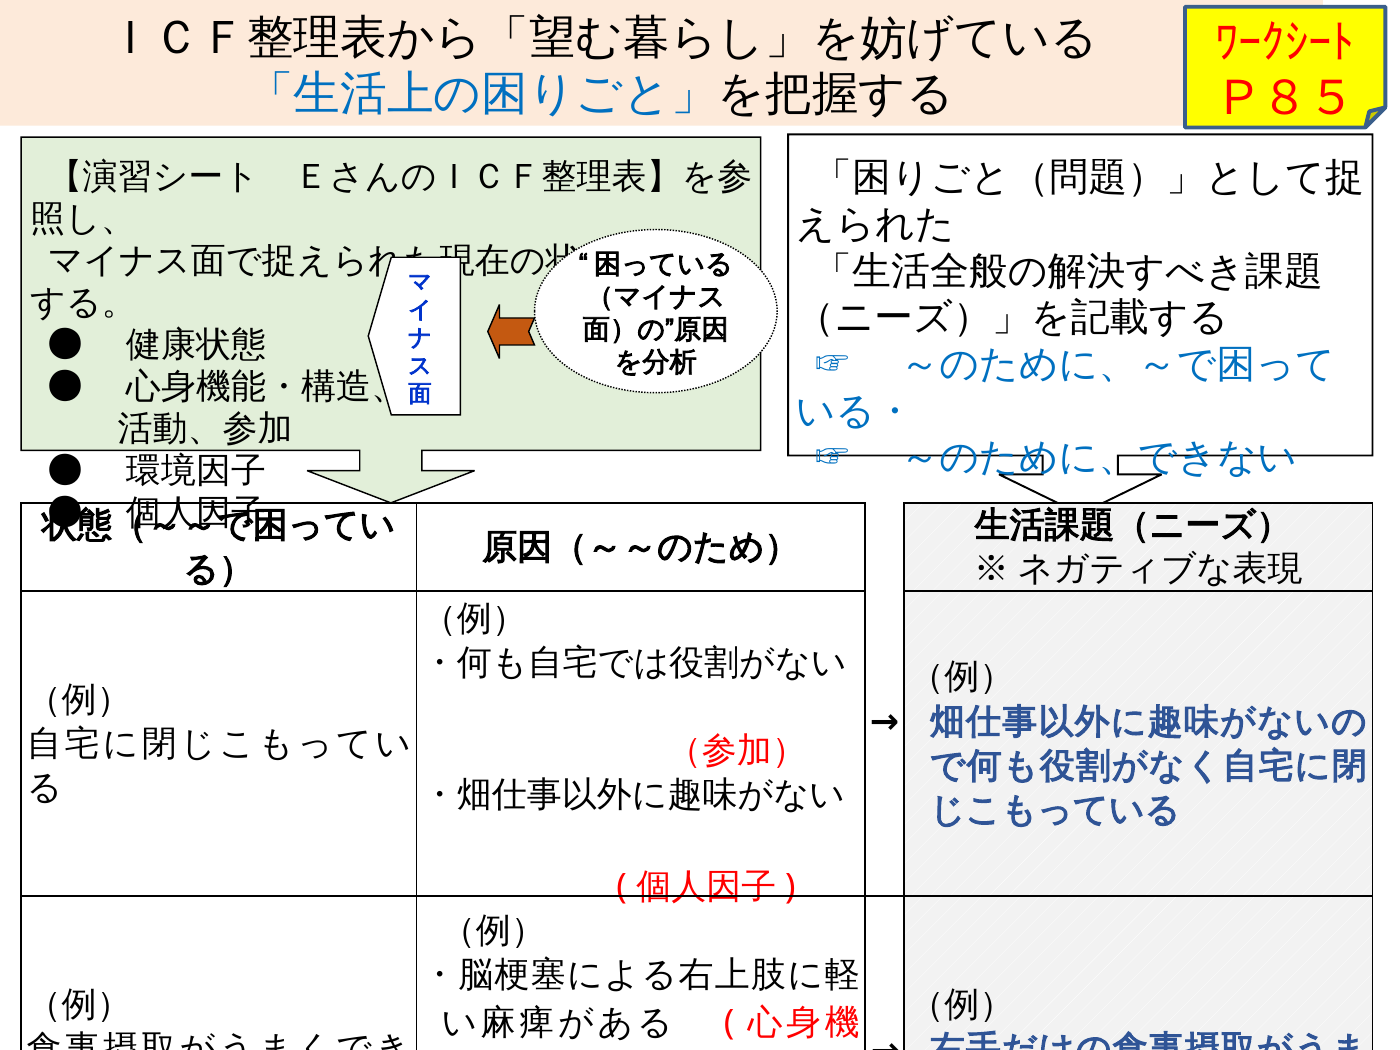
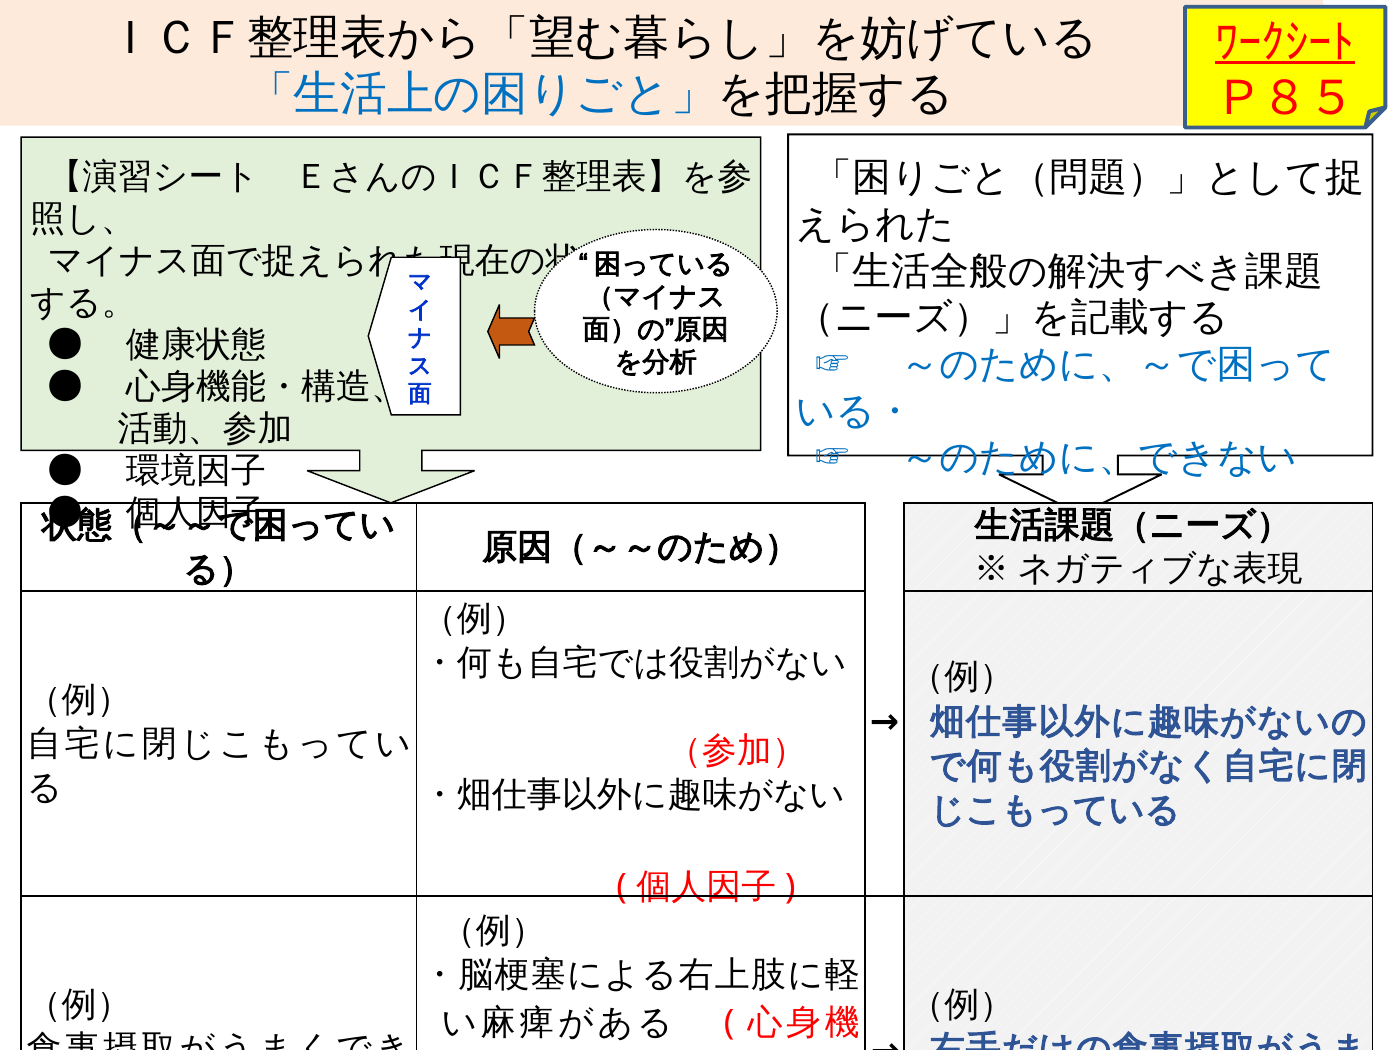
ﾜｰｸｼｰﾄ underline: none -> present
